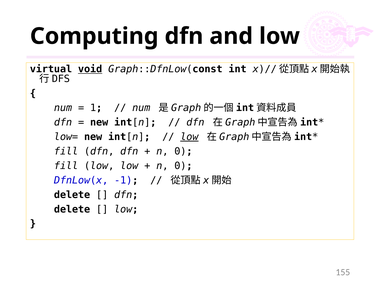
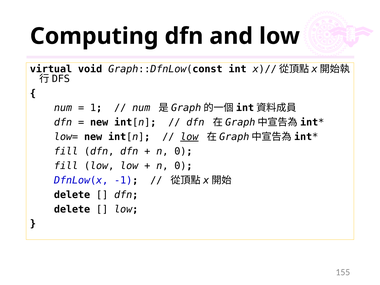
void underline: present -> none
